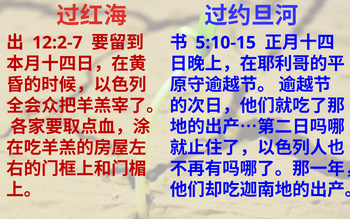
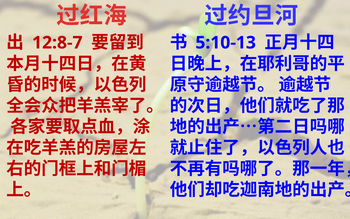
12:2-7: 12:2-7 -> 12:8-7
5:10-15: 5:10-15 -> 5:10-13
